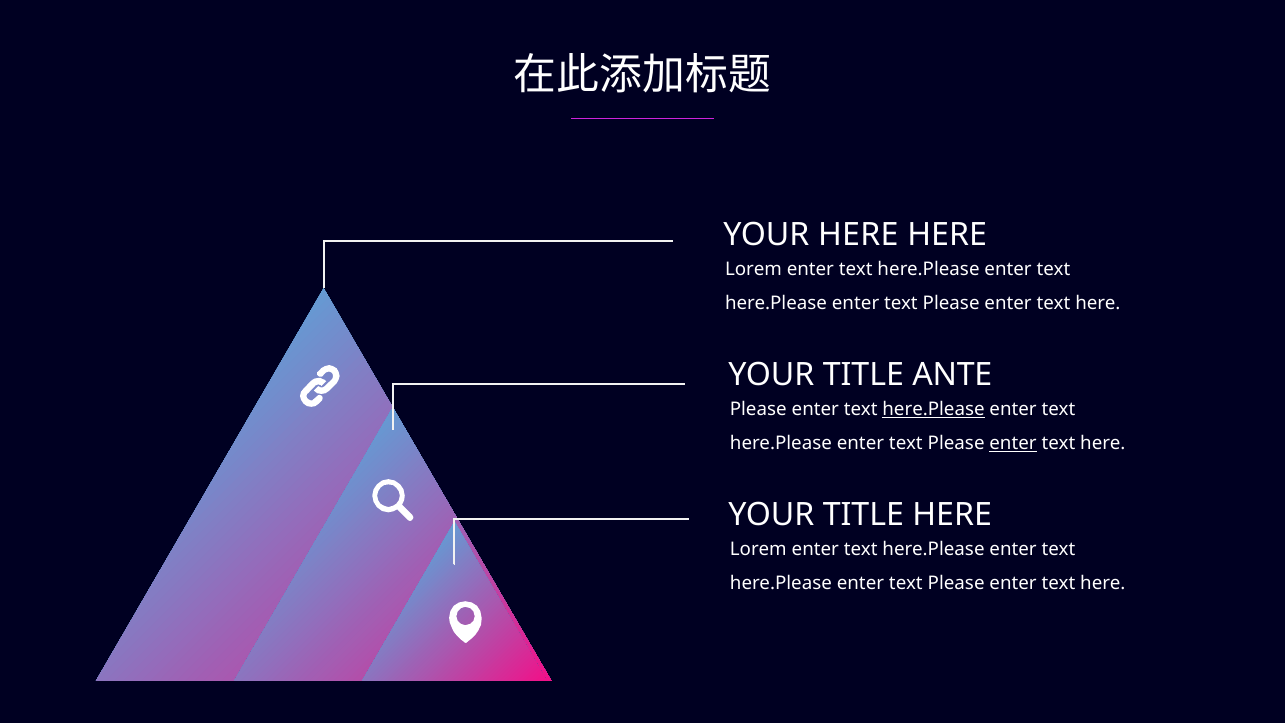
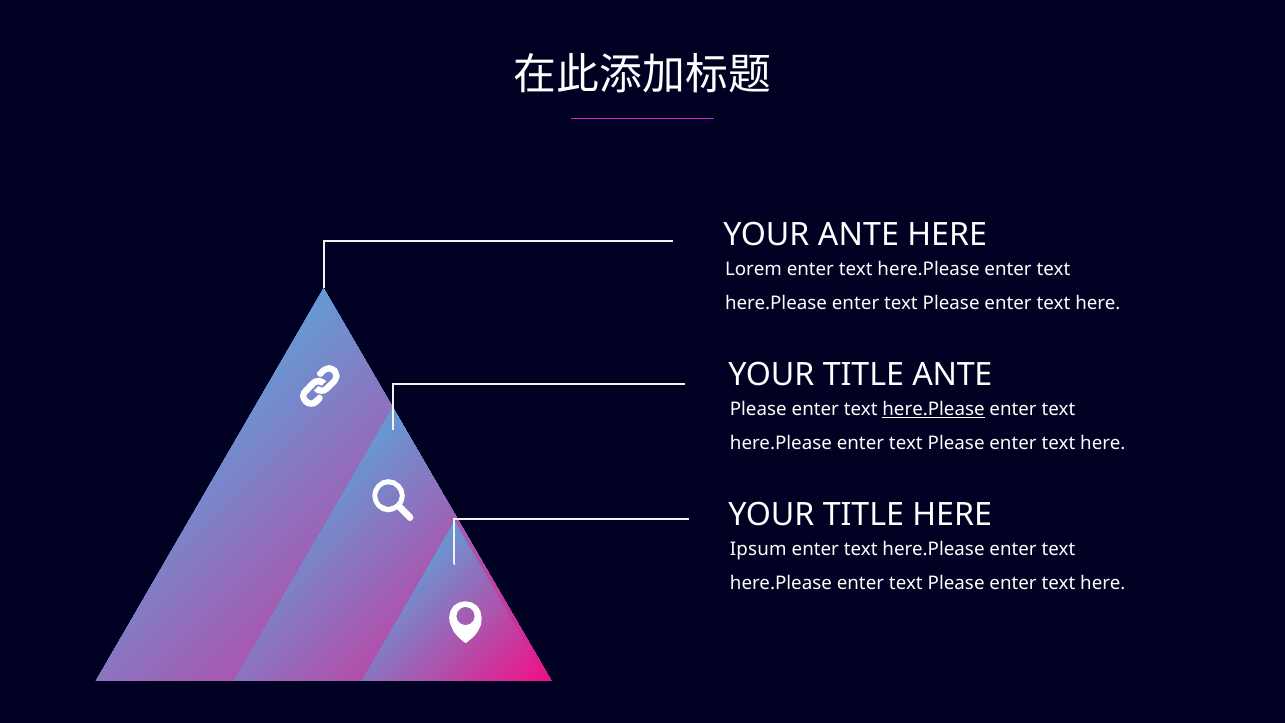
YOUR HERE: HERE -> ANTE
enter at (1013, 443) underline: present -> none
Lorem at (758, 549): Lorem -> Ipsum
